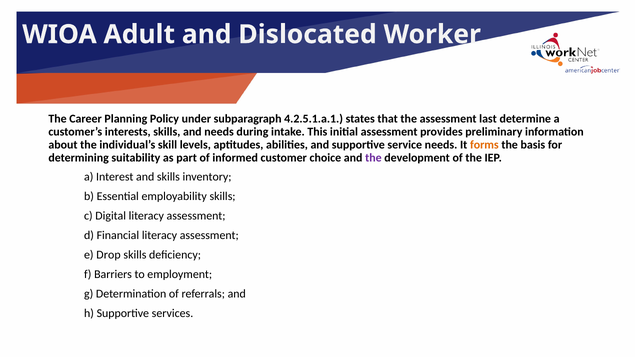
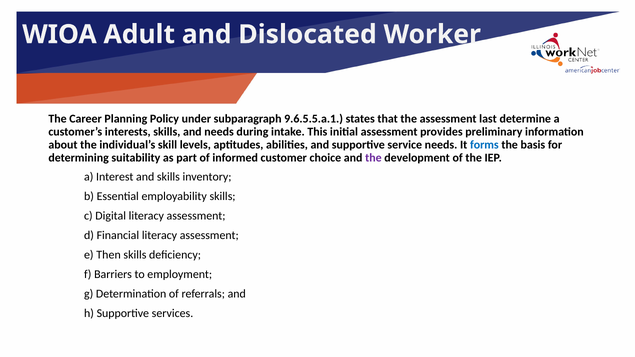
4.2.5.1.a.1: 4.2.5.1.a.1 -> 9.6.5.5.a.1
forms colour: orange -> blue
Drop: Drop -> Then
